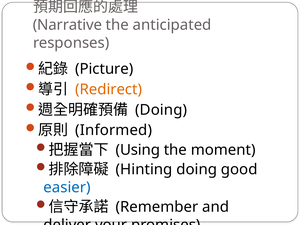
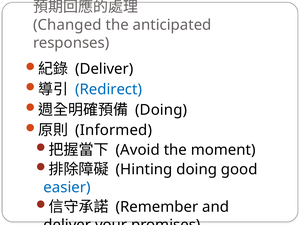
Narrative: Narrative -> Changed
Picture at (104, 69): Picture -> Deliver
Redirect colour: orange -> blue
Using: Using -> Avoid
